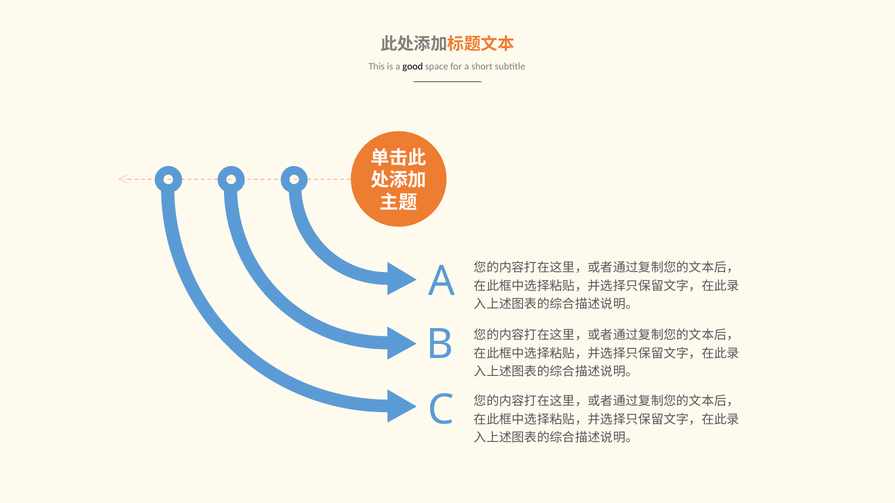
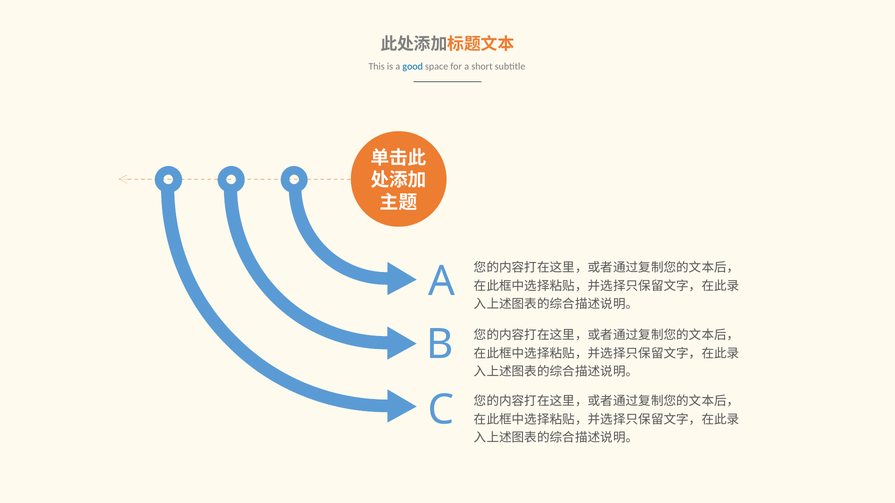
good colour: black -> blue
